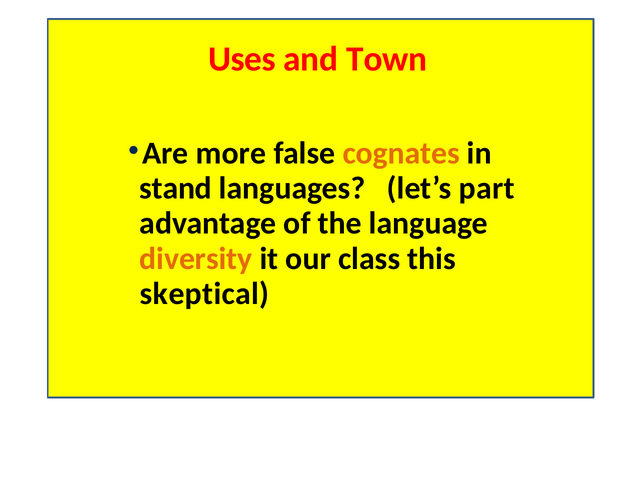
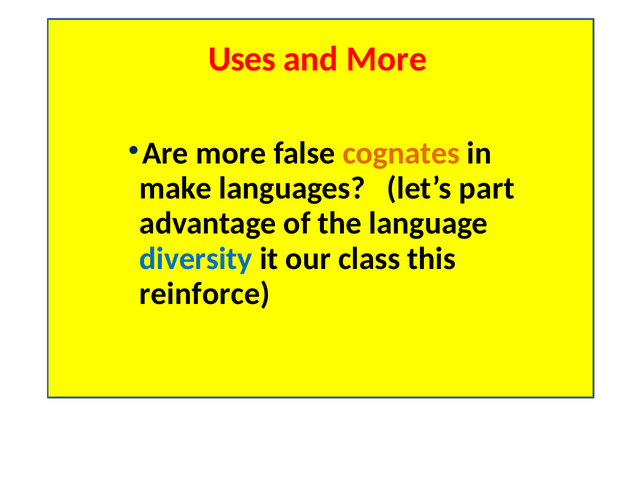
and Town: Town -> More
stand: stand -> make
diversity colour: orange -> blue
skeptical: skeptical -> reinforce
